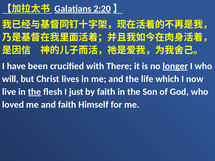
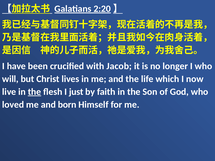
There: There -> Jacob
longer underline: present -> none
and faith: faith -> born
